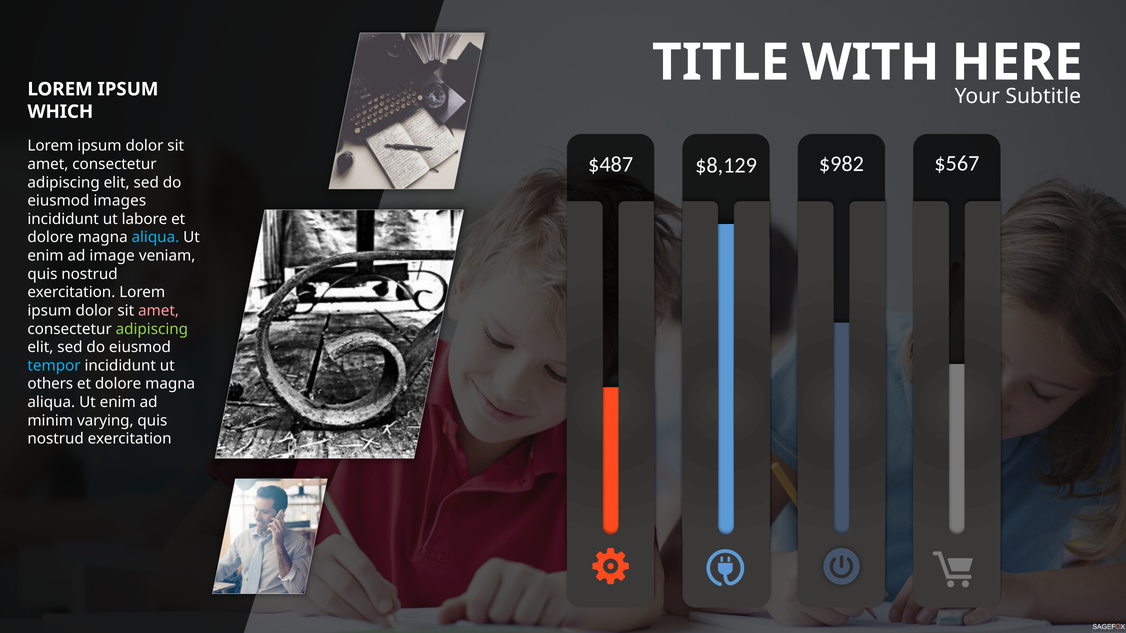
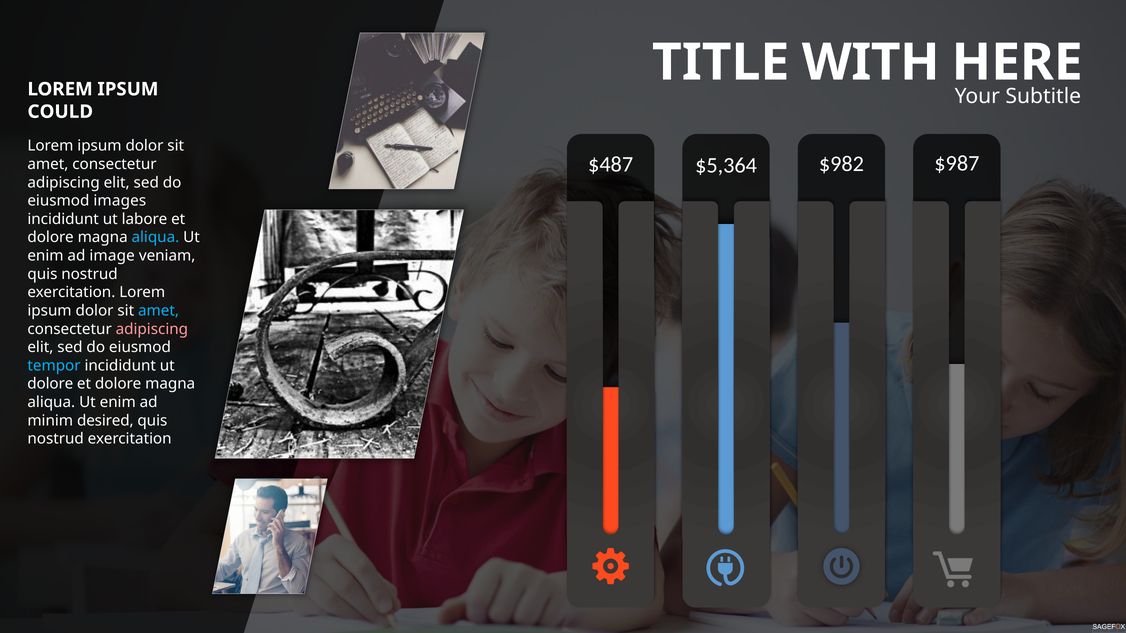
WHICH: WHICH -> COULD
$8,129: $8,129 -> $5,364
$567: $567 -> $987
amet at (159, 311) colour: pink -> light blue
adipiscing at (152, 329) colour: light green -> pink
others at (50, 384): others -> dolore
varying: varying -> desired
